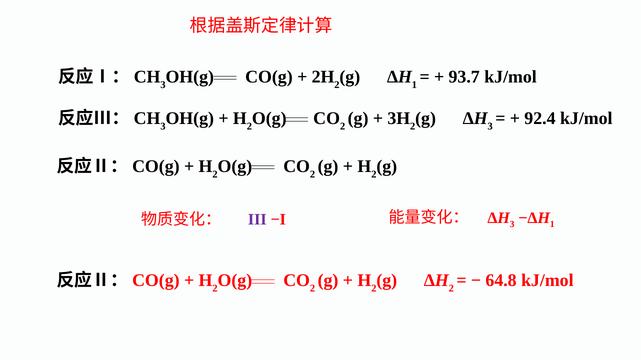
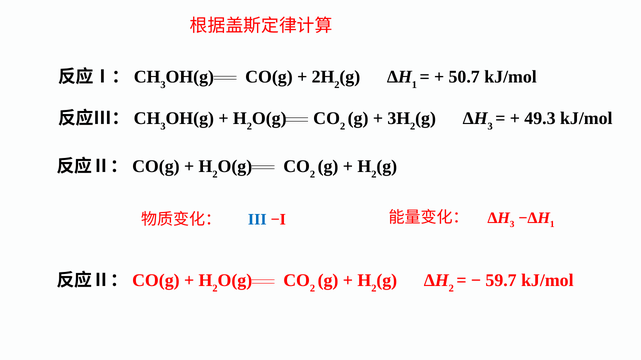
93.7: 93.7 -> 50.7
92.4: 92.4 -> 49.3
III colour: purple -> blue
64.8: 64.8 -> 59.7
